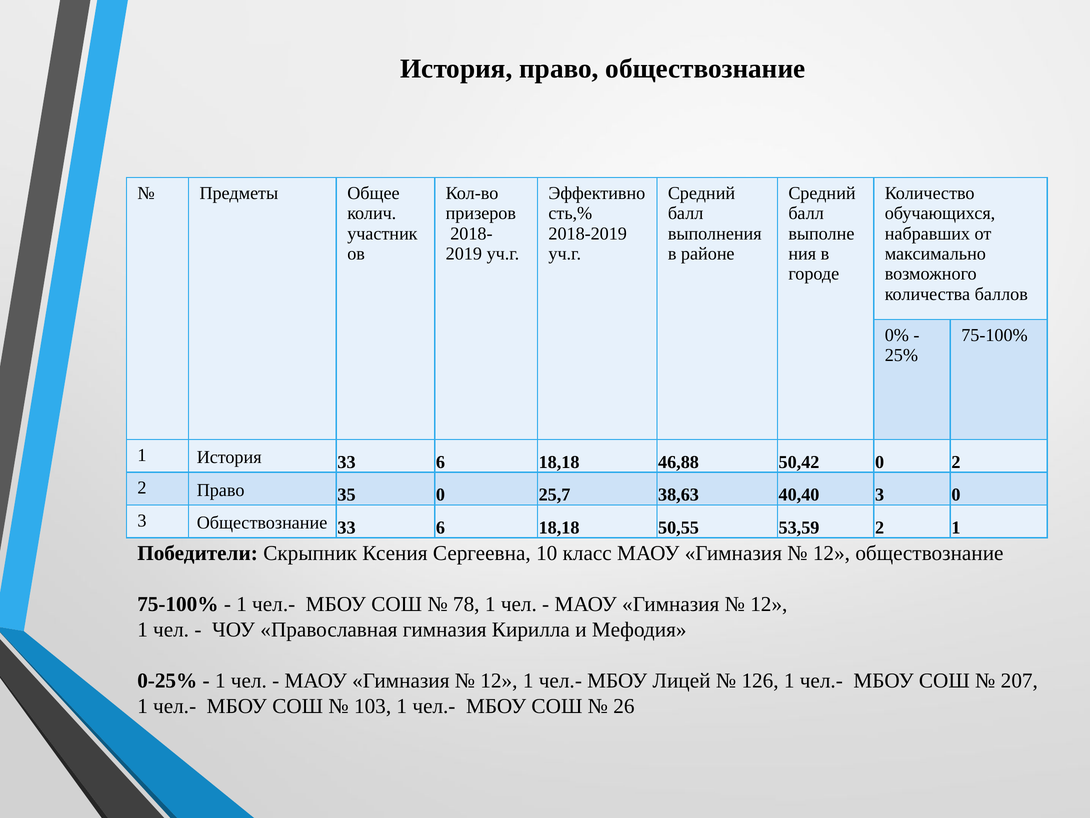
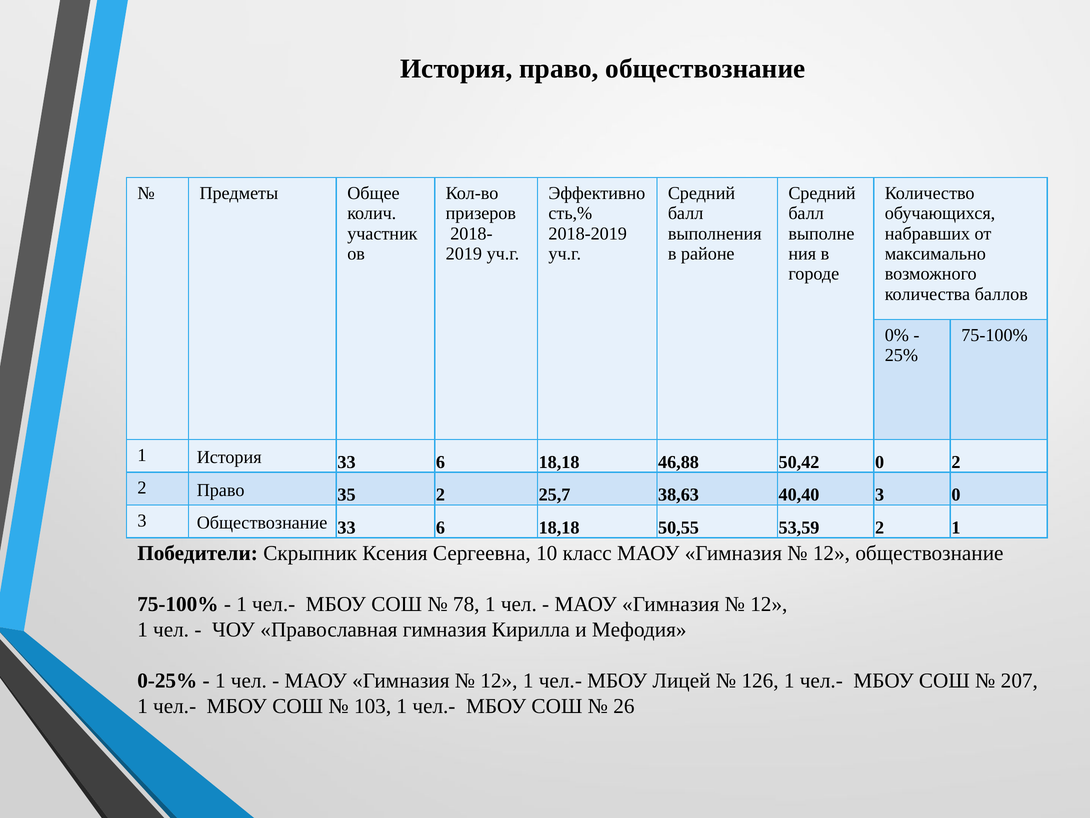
35 0: 0 -> 2
